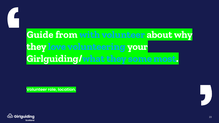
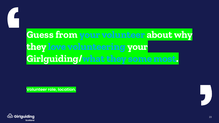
Guide: Guide -> Guess
from with: with -> your
